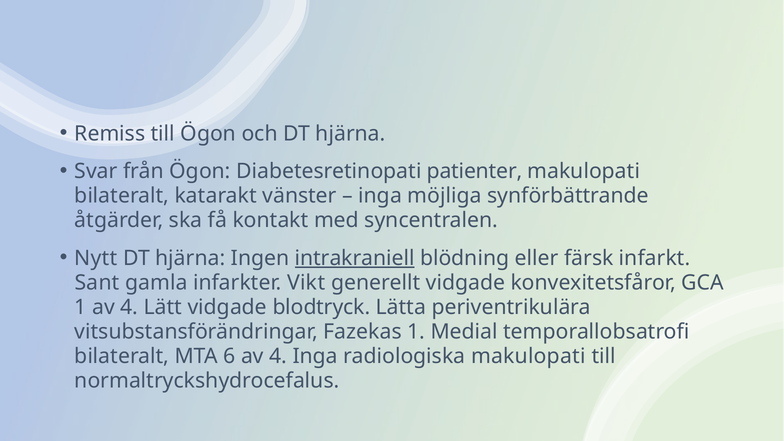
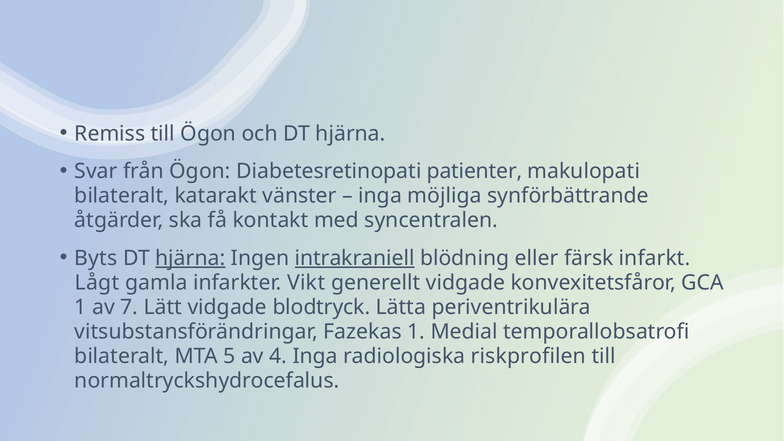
Nytt: Nytt -> Byts
hjärna at (190, 258) underline: none -> present
Sant: Sant -> Lågt
1 av 4: 4 -> 7
6: 6 -> 5
radiologiska makulopati: makulopati -> riskprofilen
